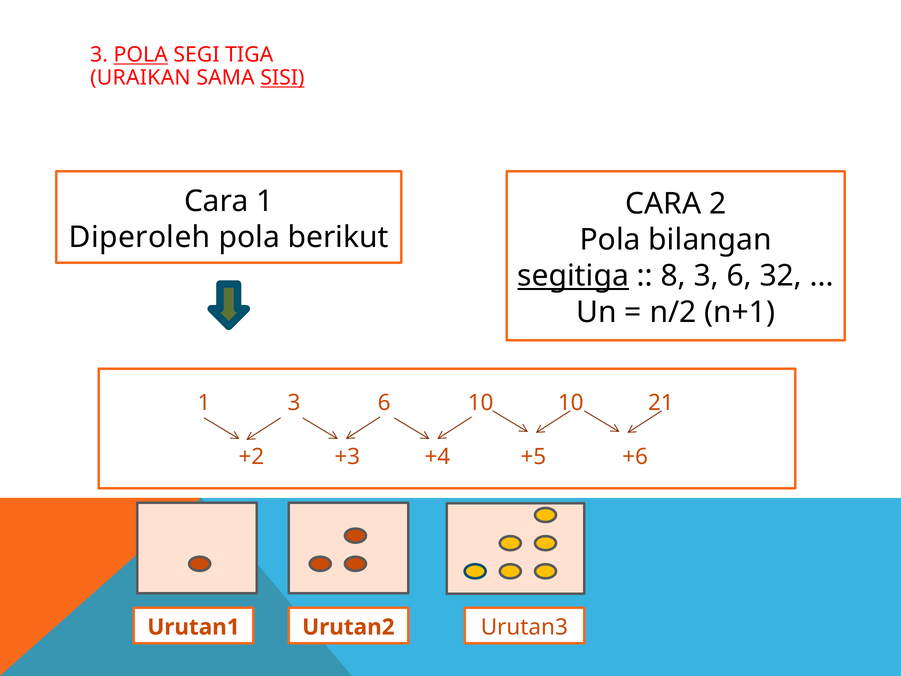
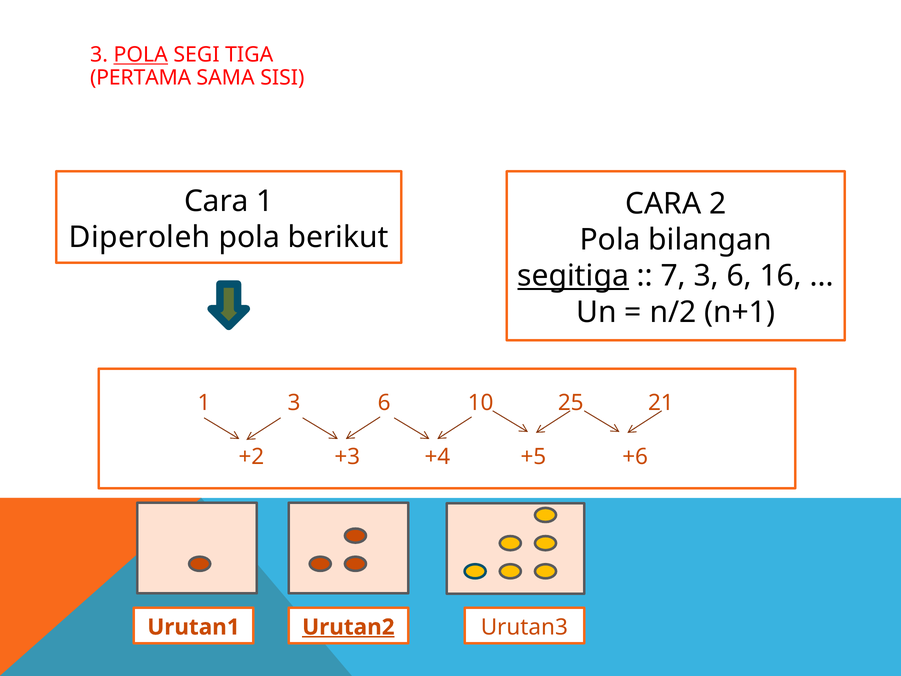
URAIKAN: URAIKAN -> PERTAMA
SISI underline: present -> none
8: 8 -> 7
32: 32 -> 16
10 10: 10 -> 25
Urutan2 underline: none -> present
